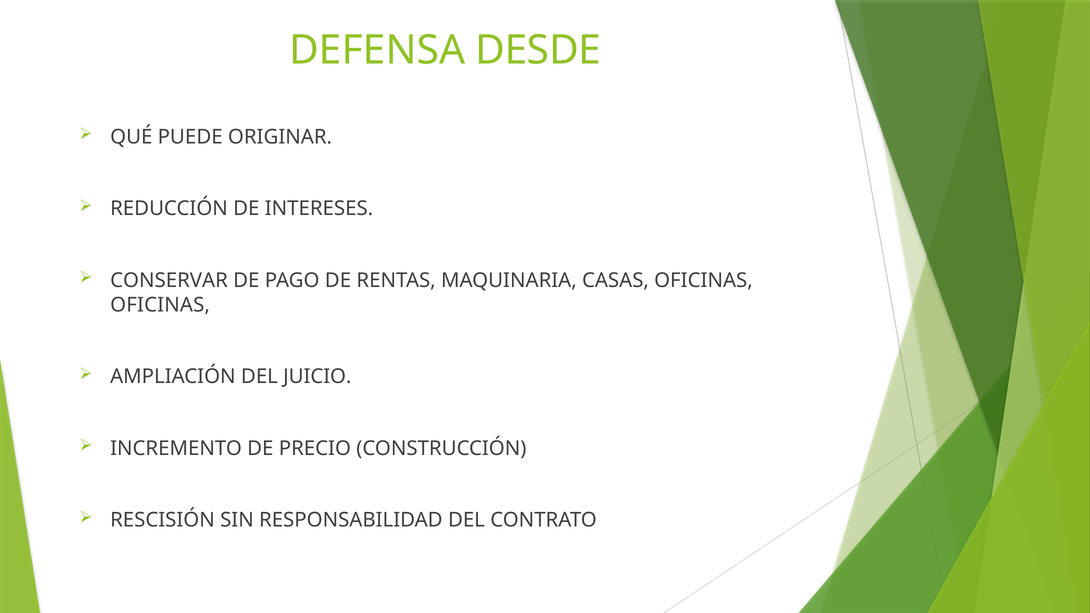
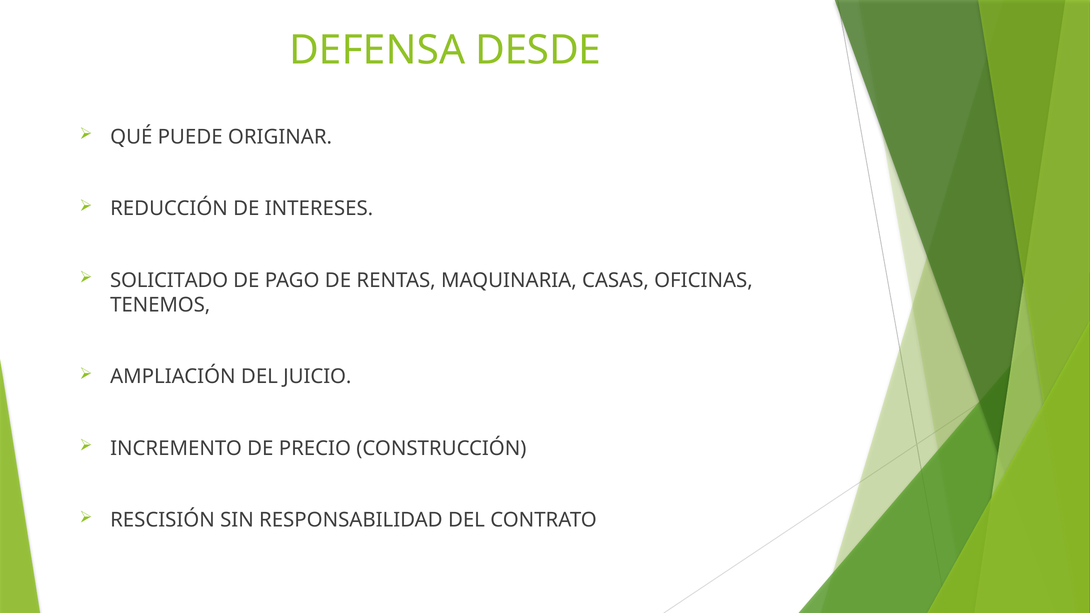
CONSERVAR: CONSERVAR -> SOLICITADO
OFICINAS at (160, 305): OFICINAS -> TENEMOS
